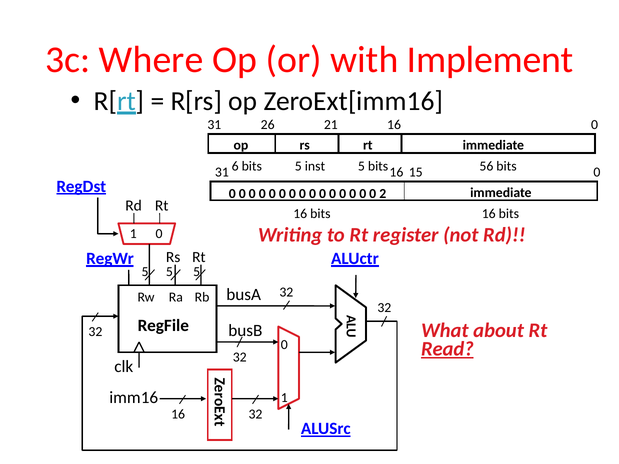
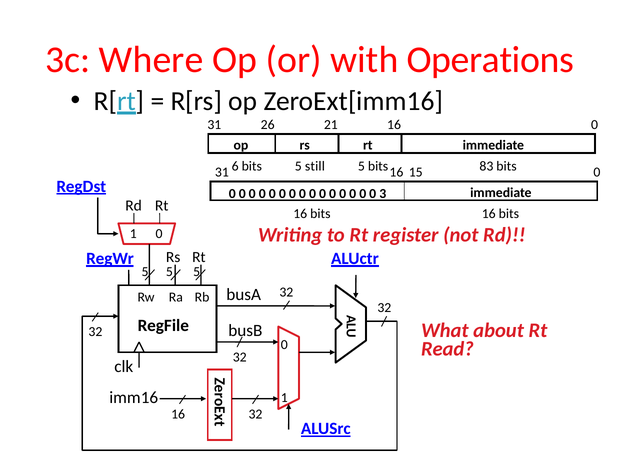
Implement: Implement -> Operations
inst: inst -> still
56: 56 -> 83
2: 2 -> 3
Read underline: present -> none
